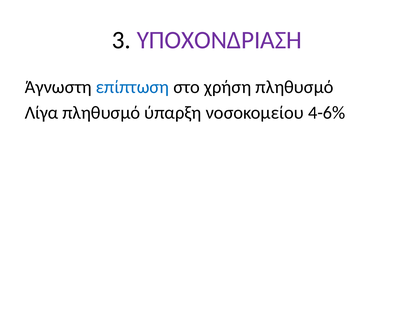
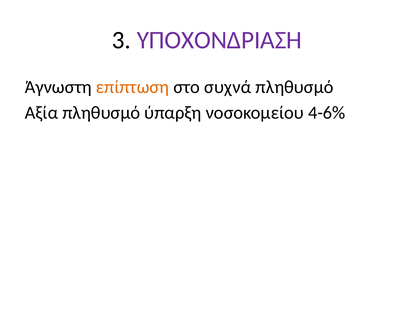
επίπτωση colour: blue -> orange
χρήση: χρήση -> συχνά
Λίγα: Λίγα -> Αξία
